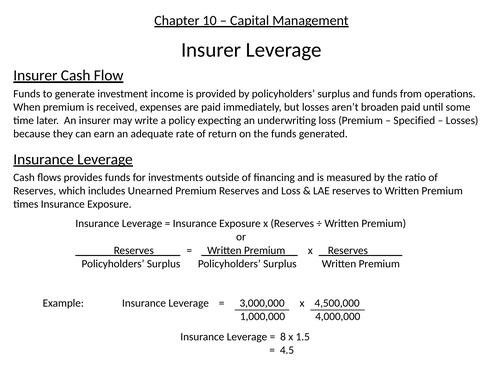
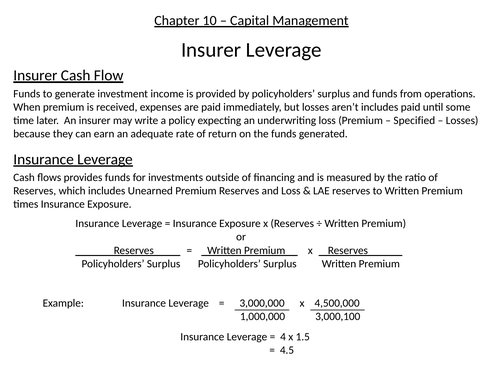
aren’t broaden: broaden -> includes
4,000,000: 4,000,000 -> 3,000,100
8: 8 -> 4
